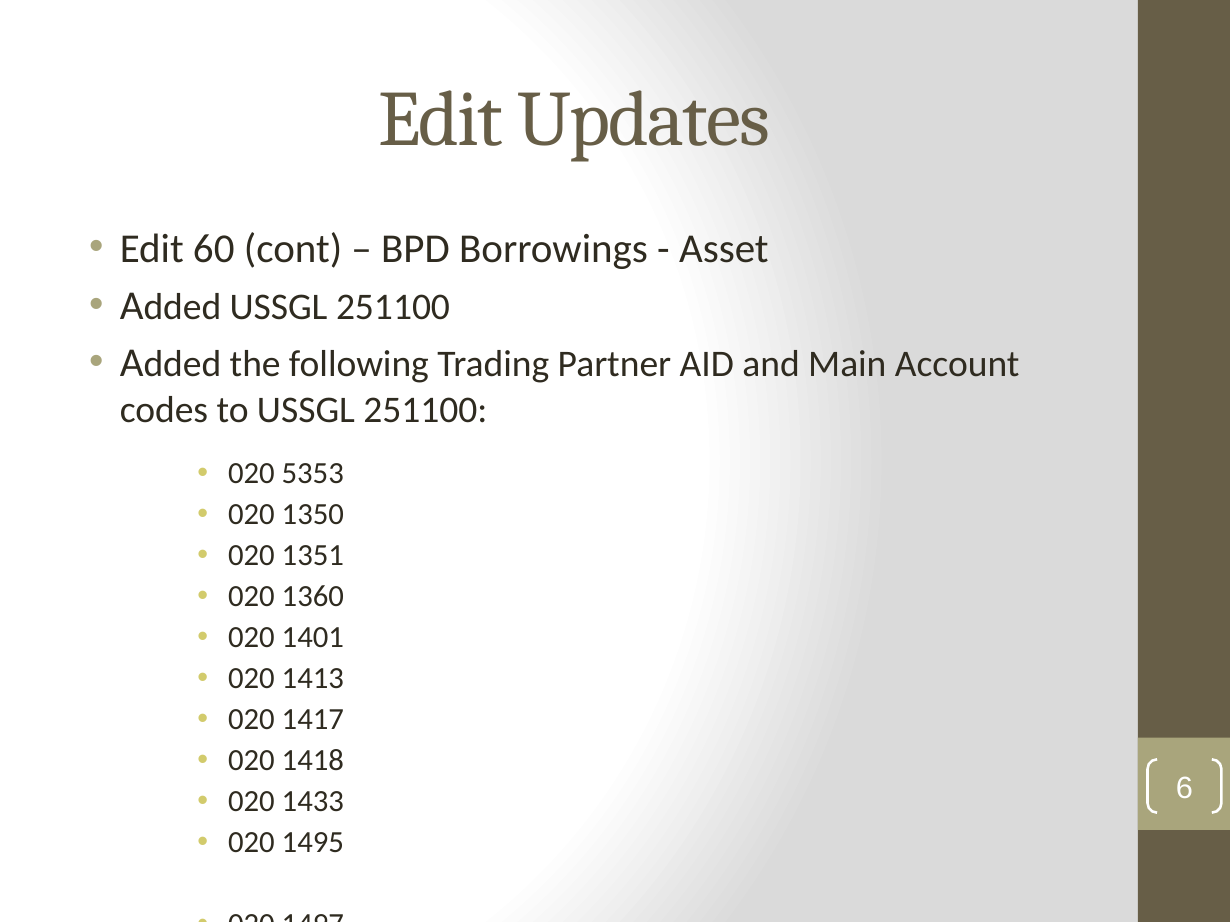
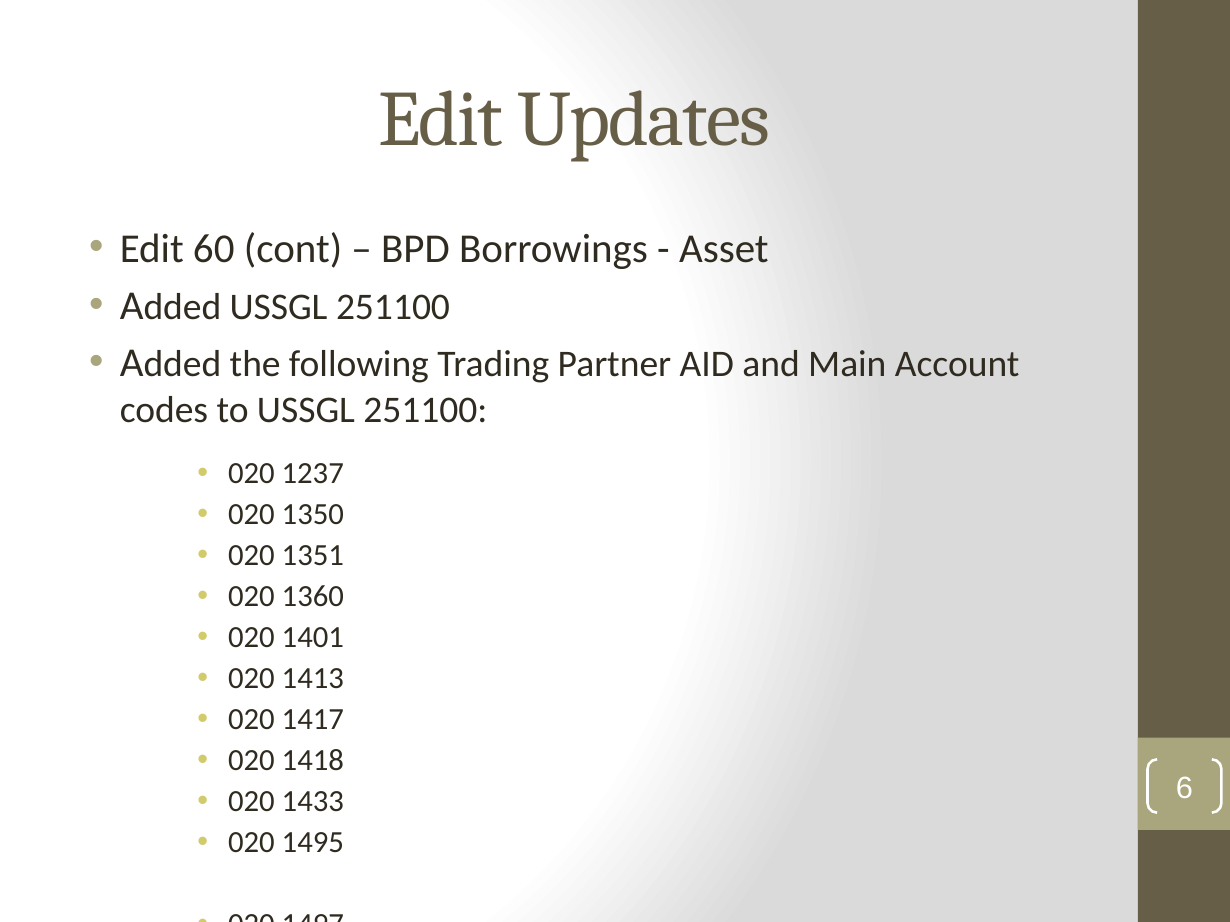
5353: 5353 -> 1237
